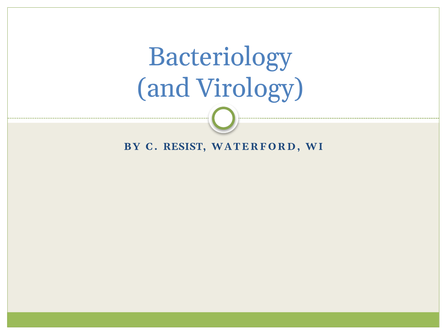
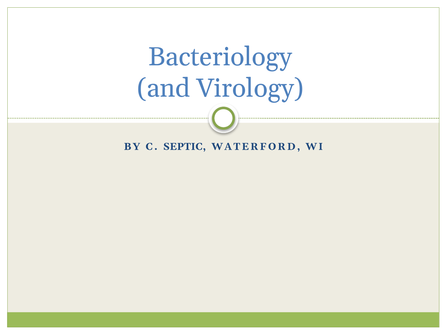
RESIST: RESIST -> SEPTIC
